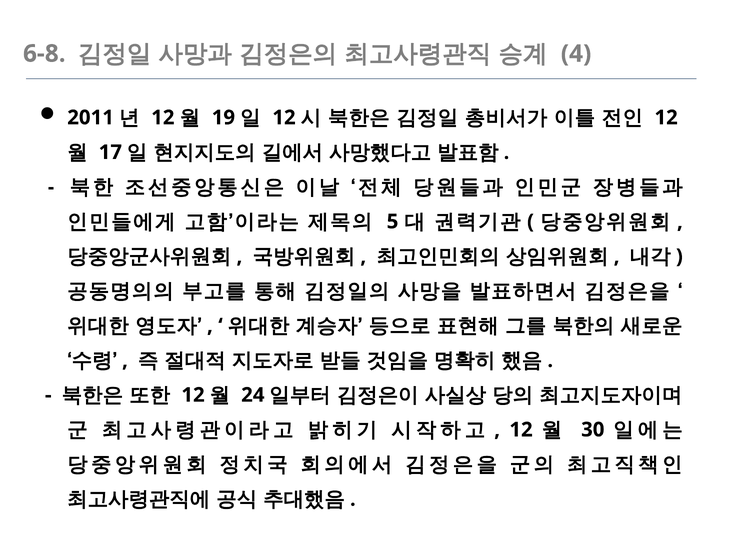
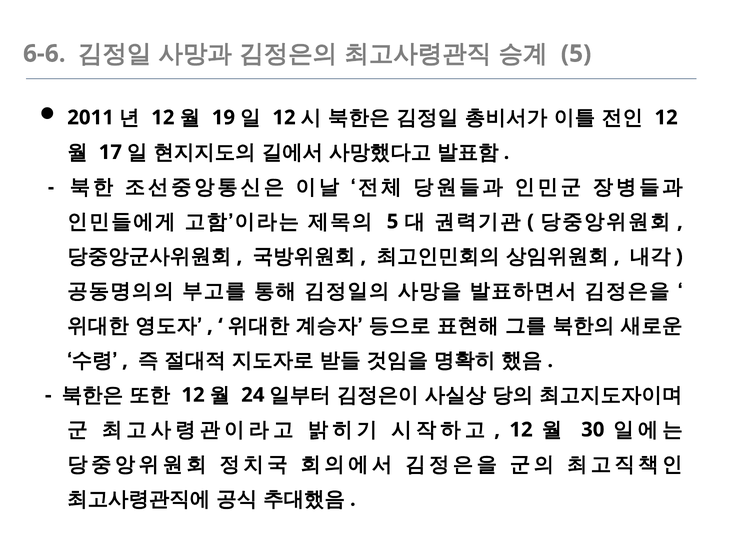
6-8: 6-8 -> 6-6
4 at (576, 54): 4 -> 5
